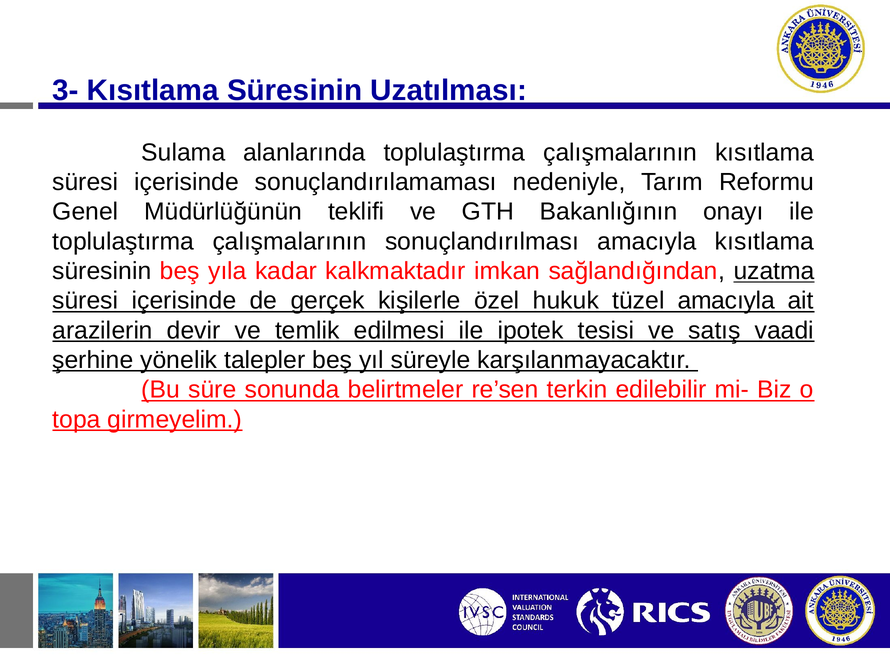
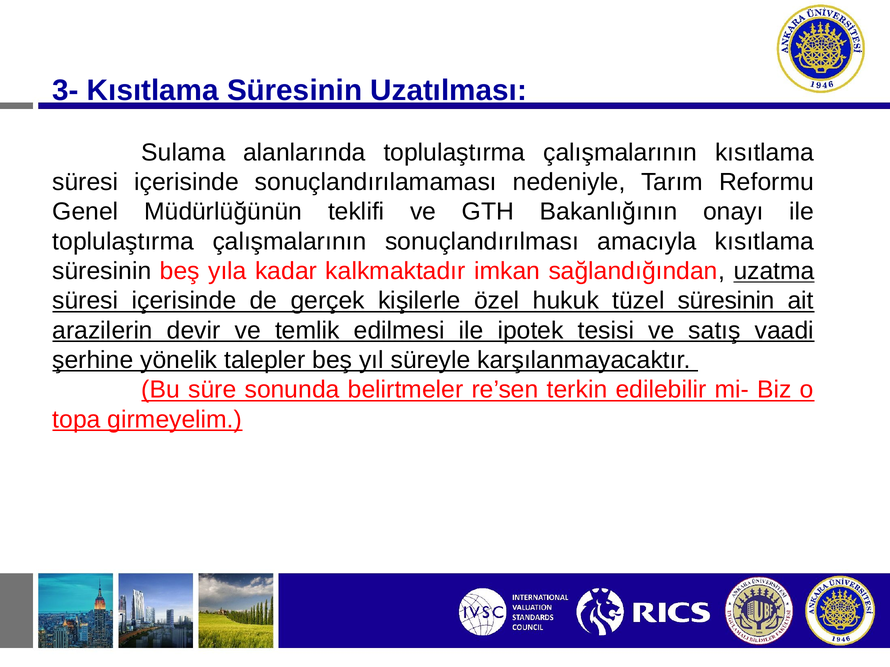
tüzel amacıyla: amacıyla -> süresinin
